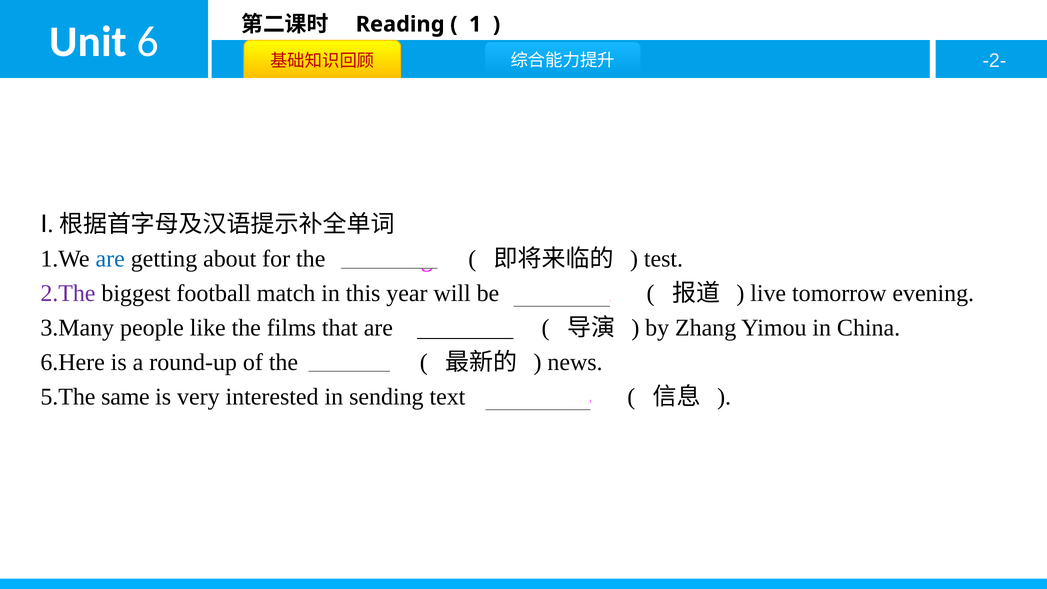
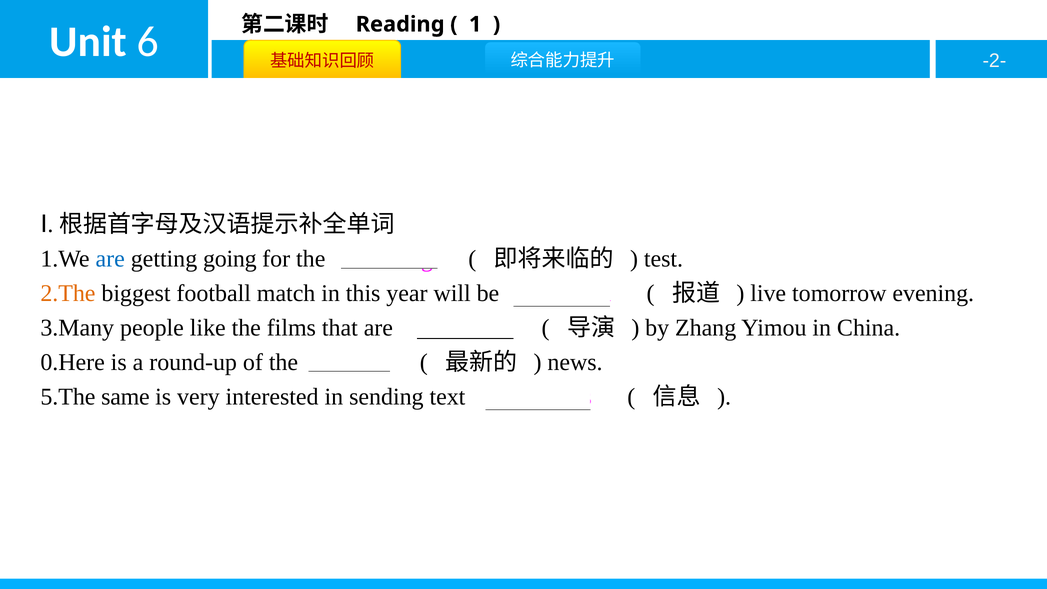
about: about -> going
2.The colour: purple -> orange
6.Here: 6.Here -> 0.Here
